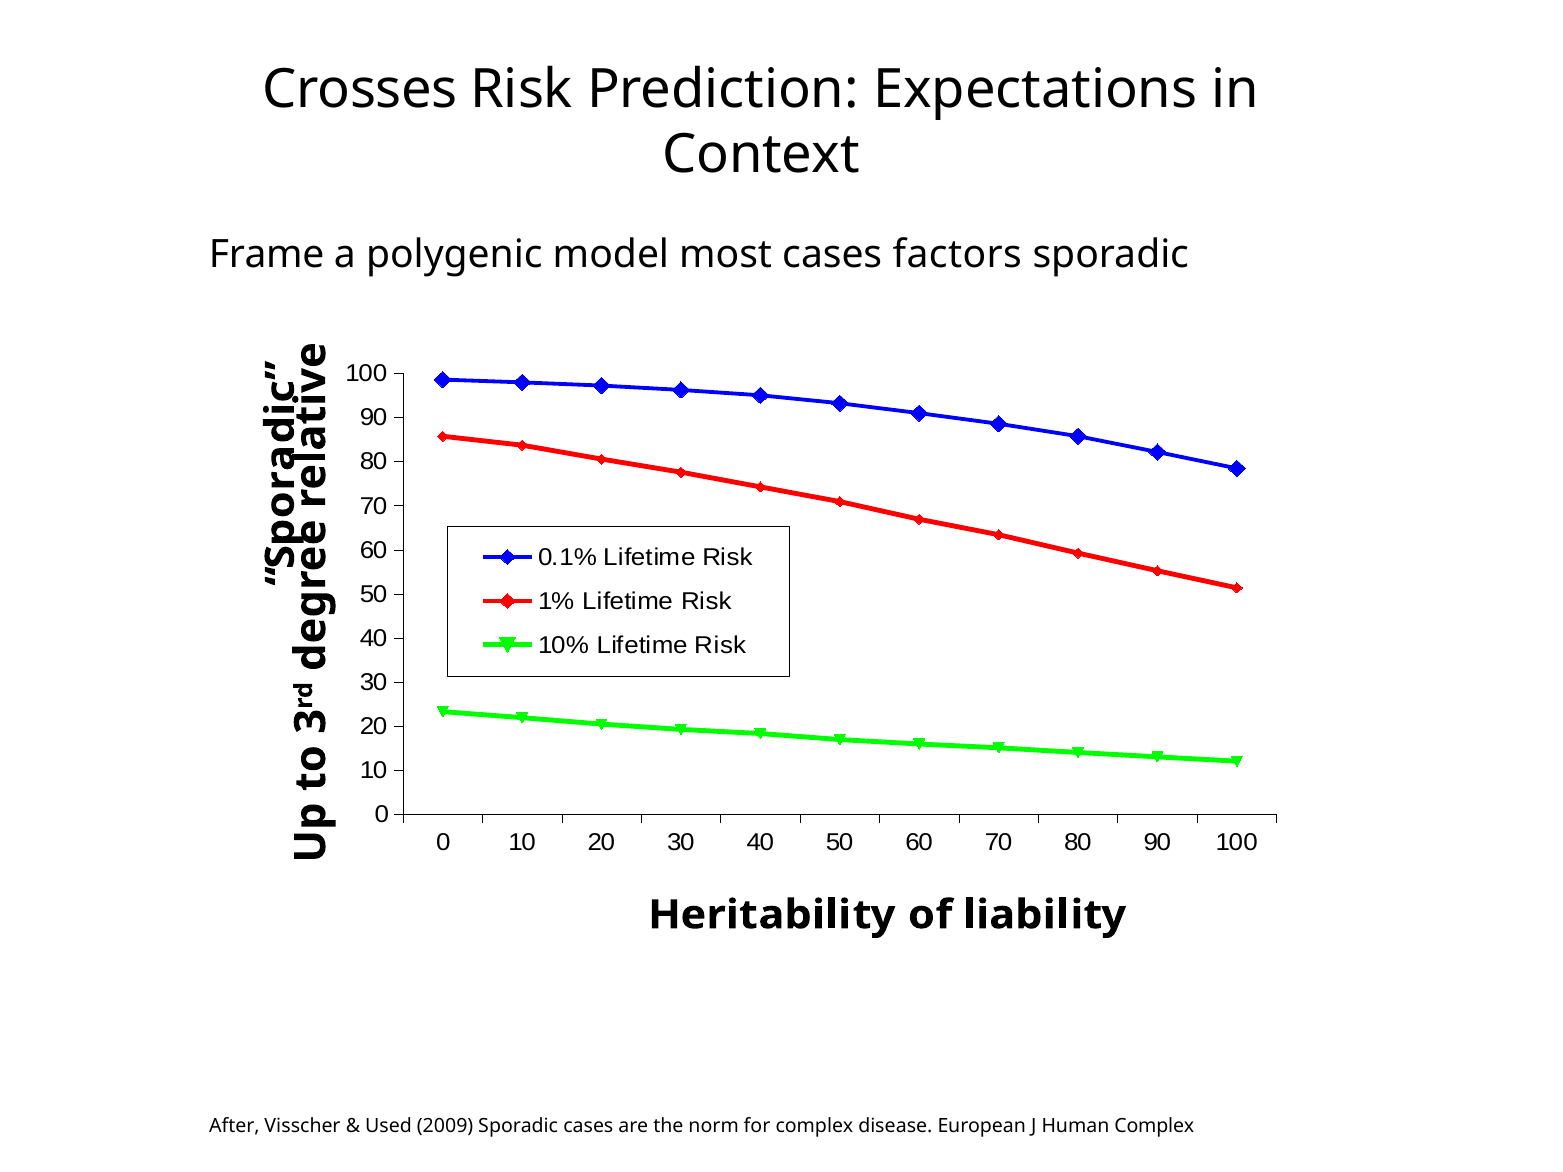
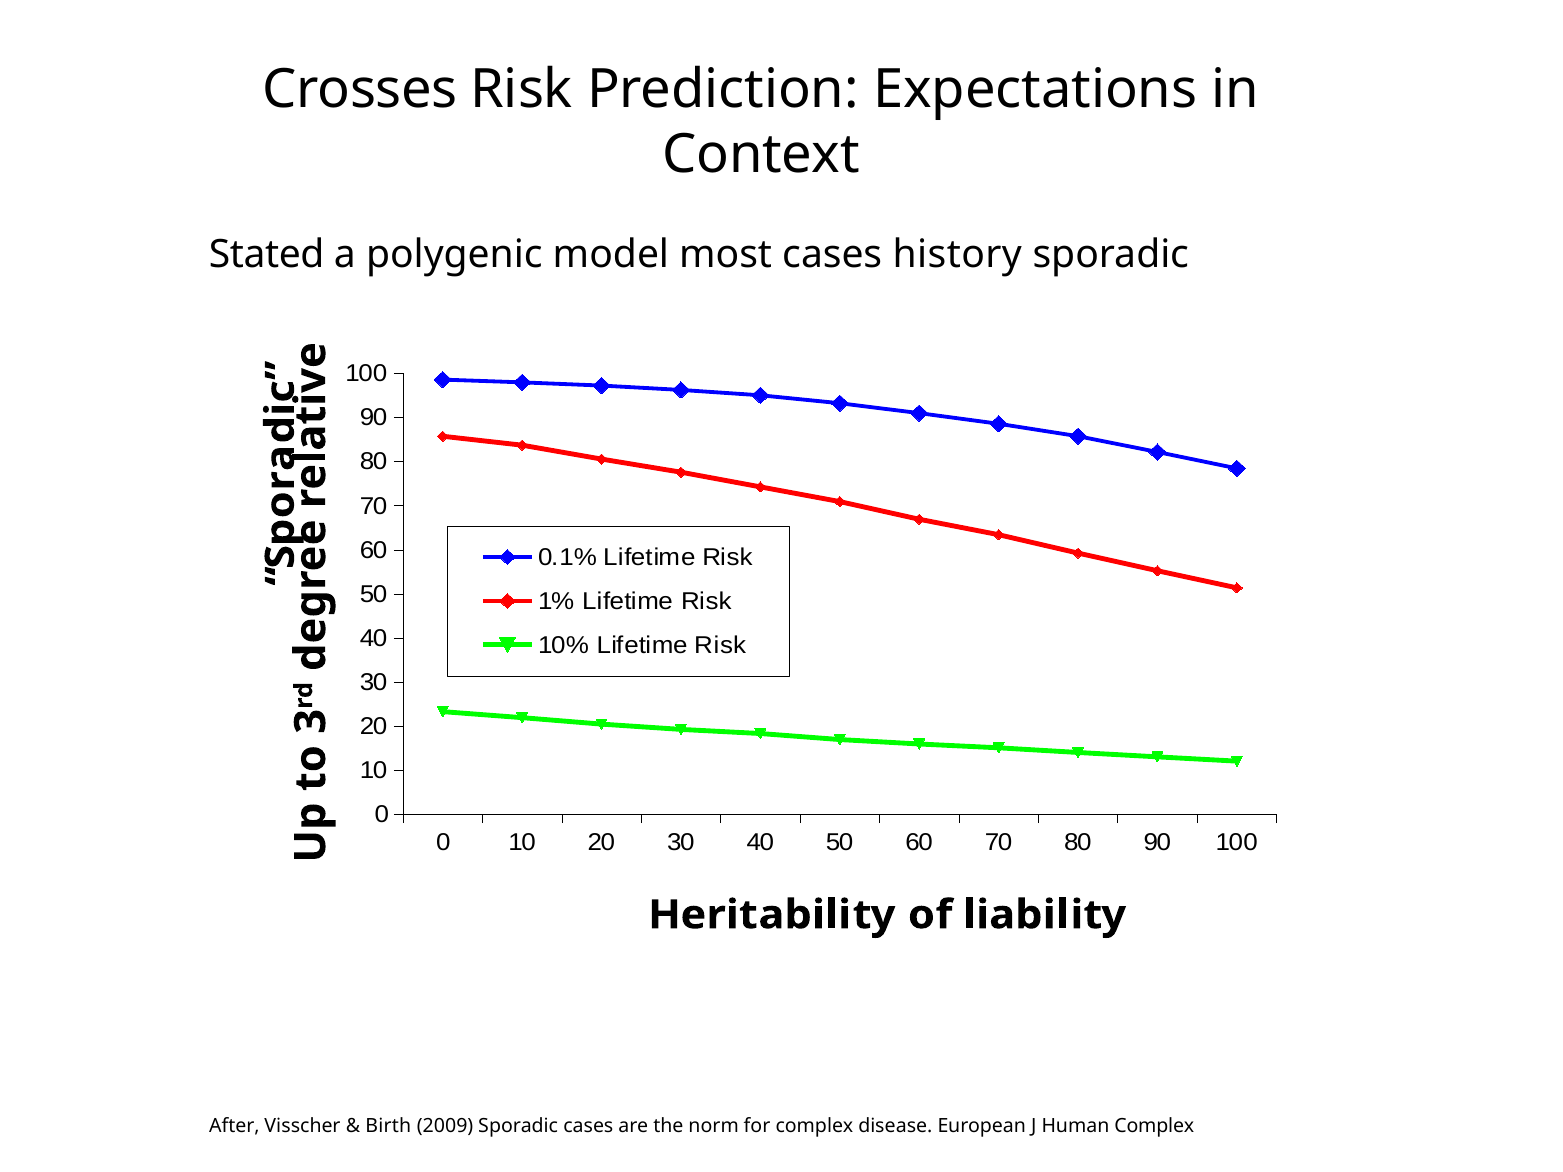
Frame: Frame -> Stated
factors: factors -> history
Used: Used -> Birth
